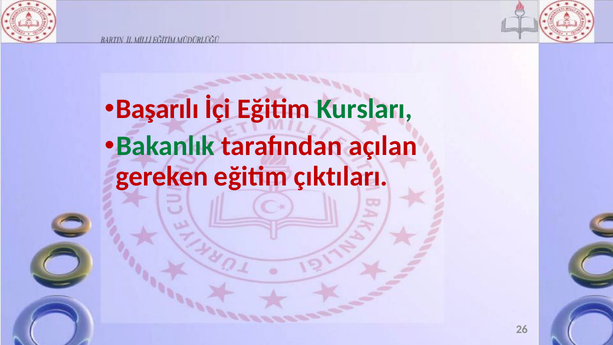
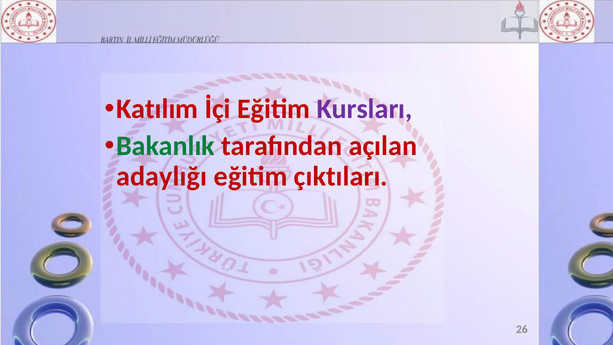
Başarılı: Başarılı -> Katılım
Kursları colour: green -> purple
gereken: gereken -> adaylığı
